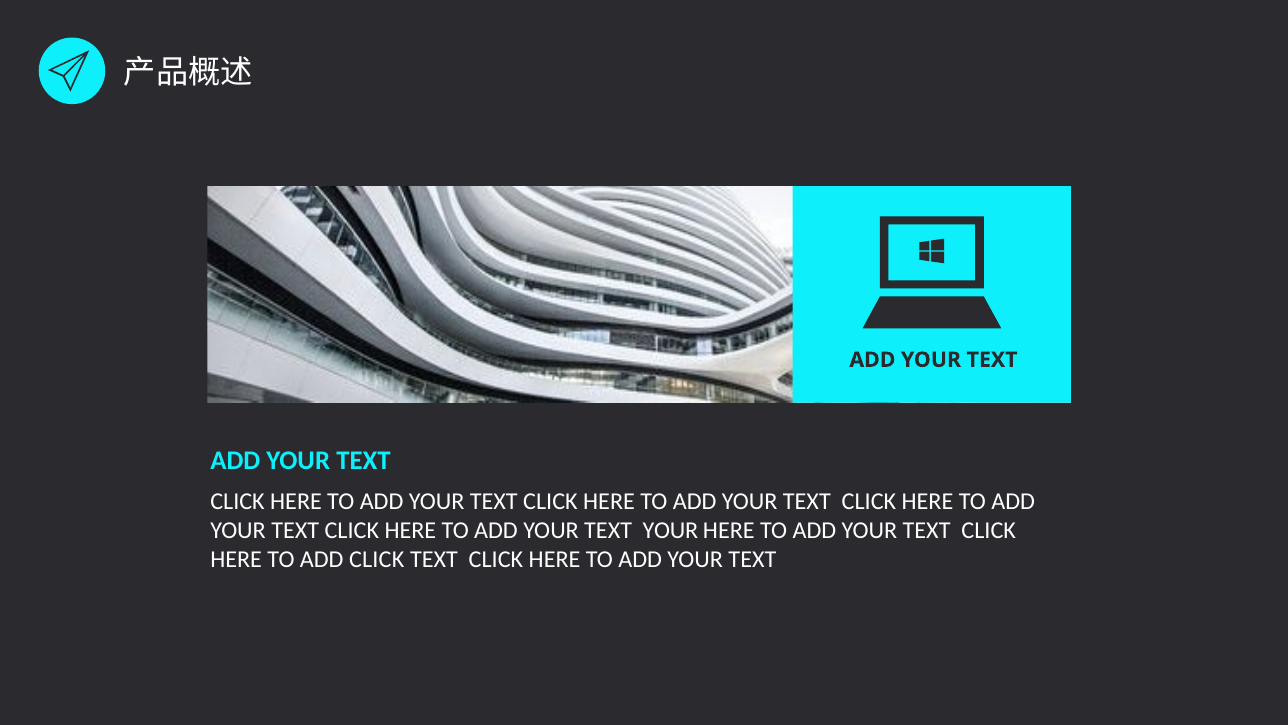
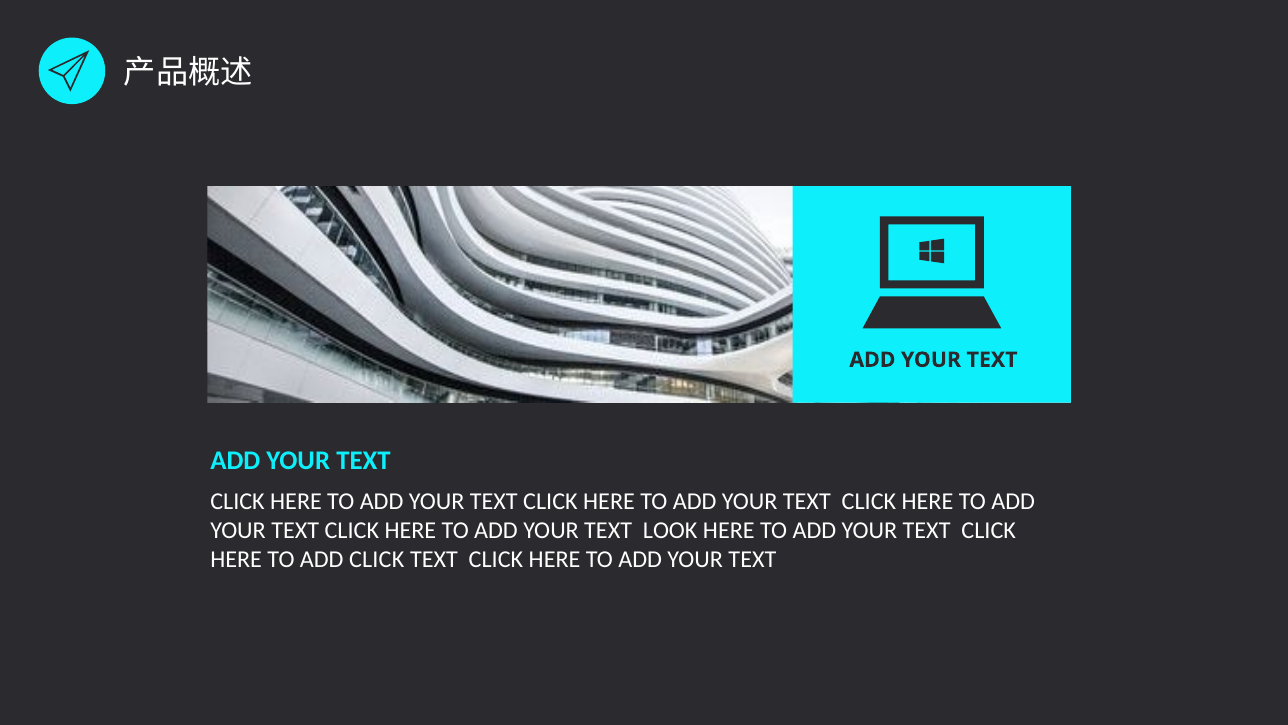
TEXT YOUR: YOUR -> LOOK
